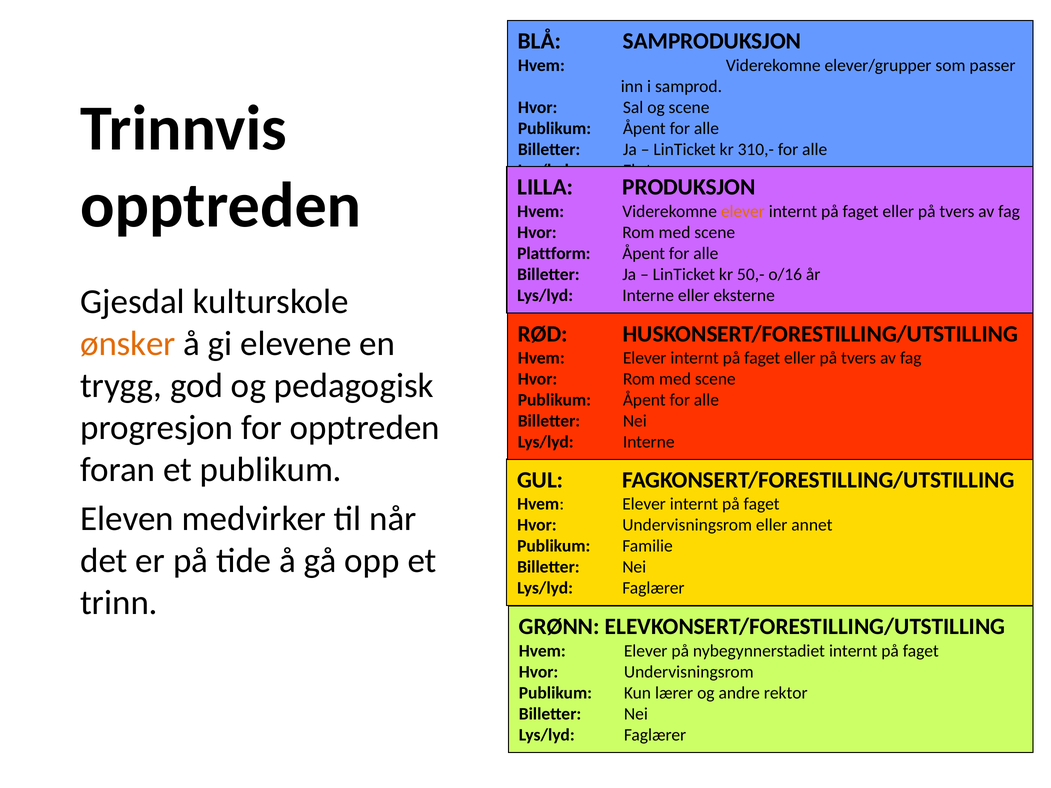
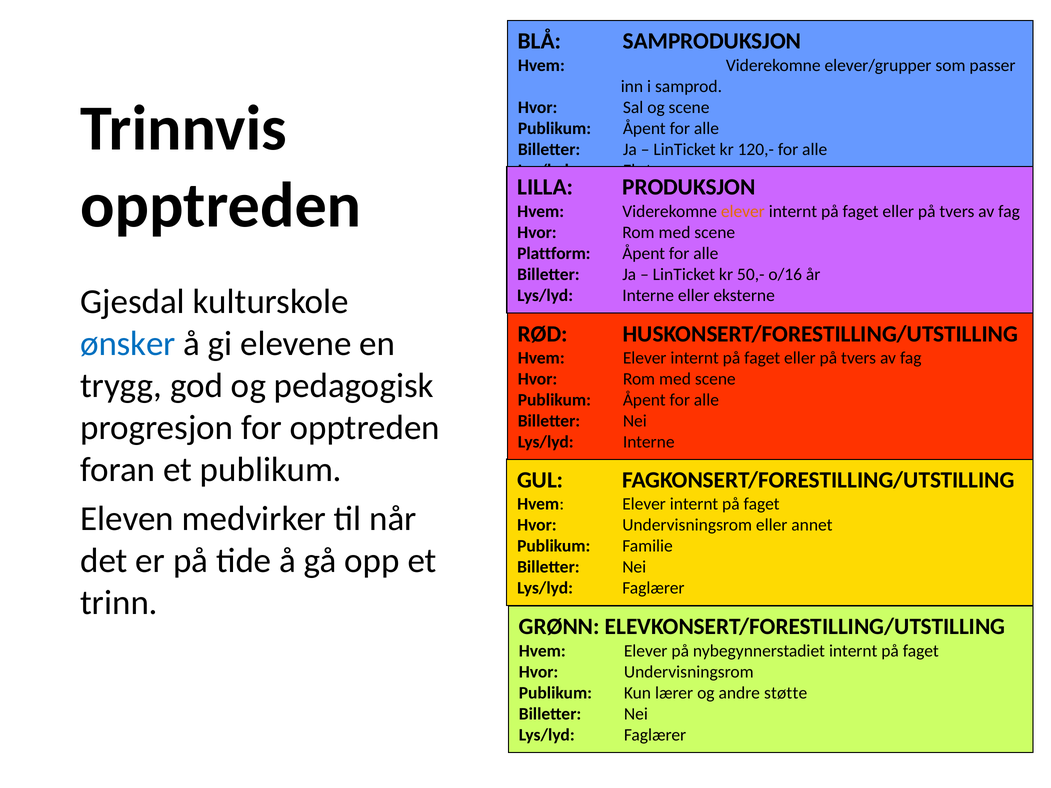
310,-: 310,- -> 120,-
ønsker colour: orange -> blue
rektor: rektor -> støtte
